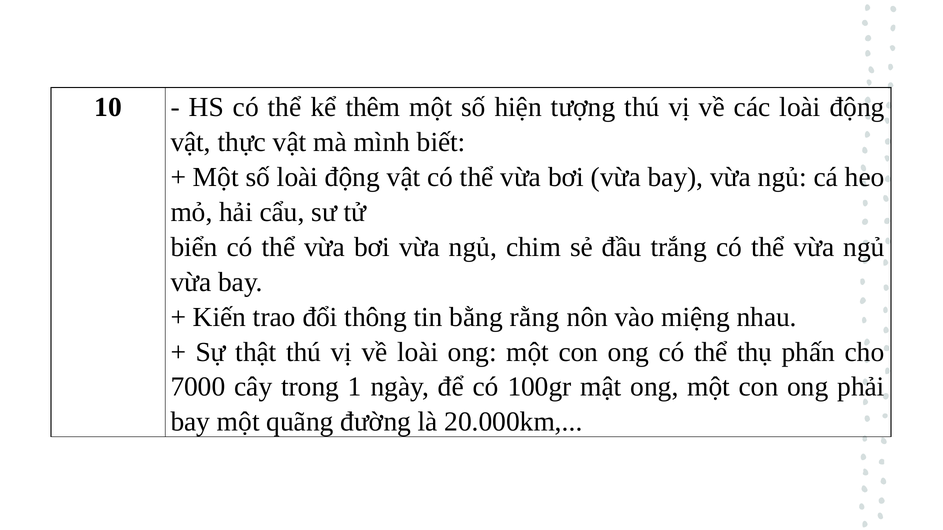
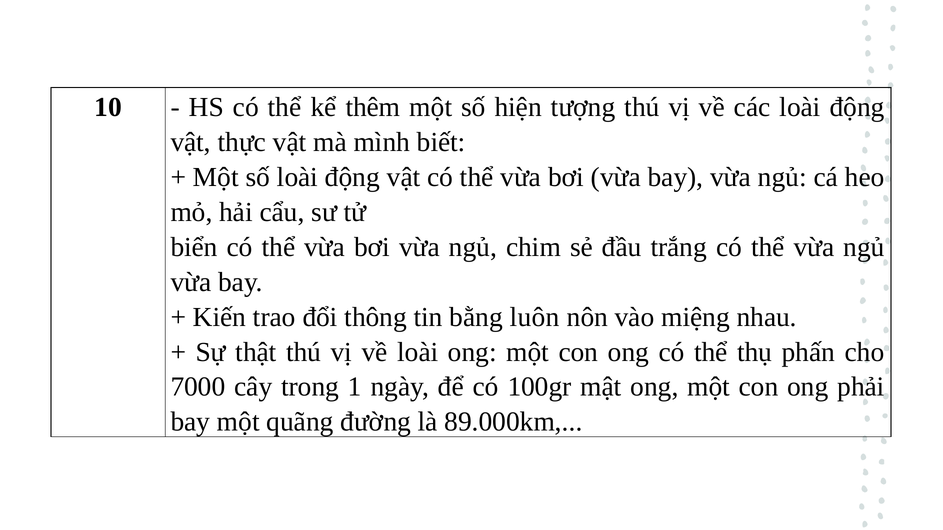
rằng: rằng -> luôn
20.000km: 20.000km -> 89.000km
